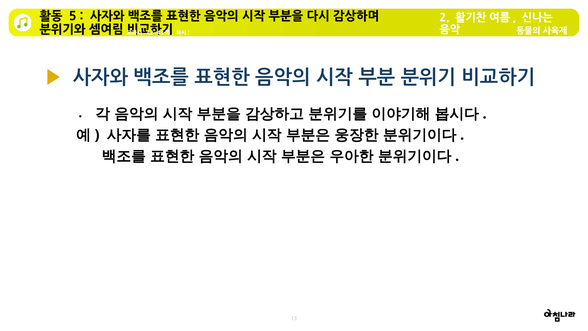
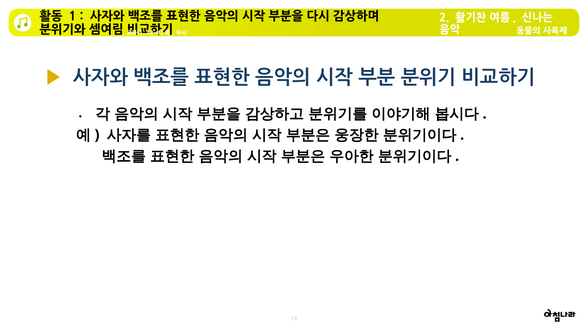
5 at (73, 17): 5 -> 1
